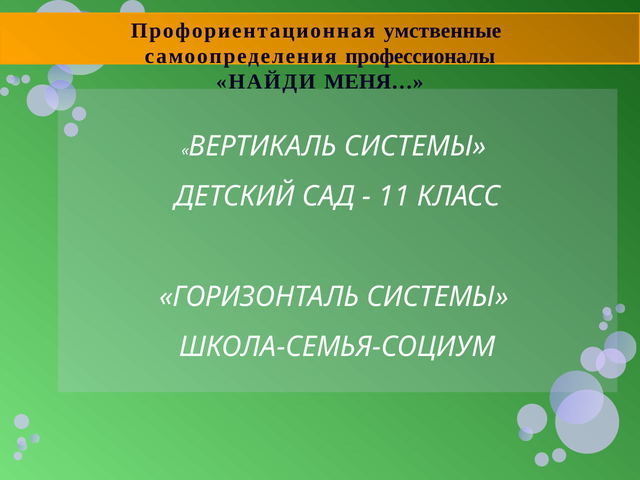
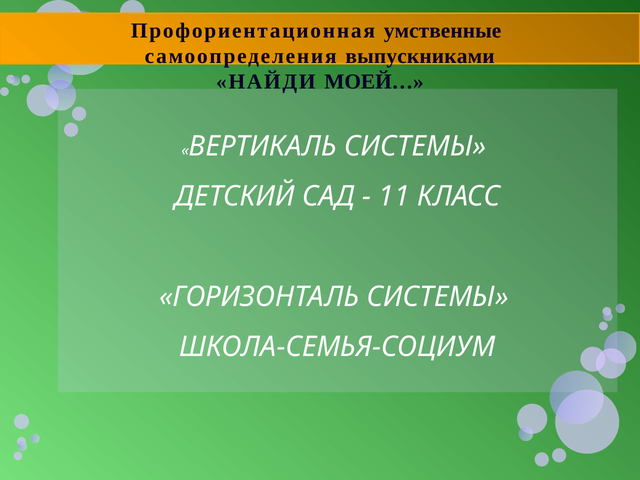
профессионалы: профессионалы -> выпускниками
МЕНЯ…: МЕНЯ… -> МОЕЙ…
